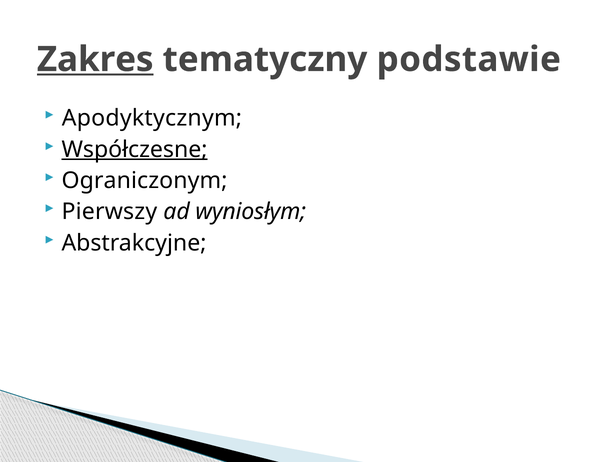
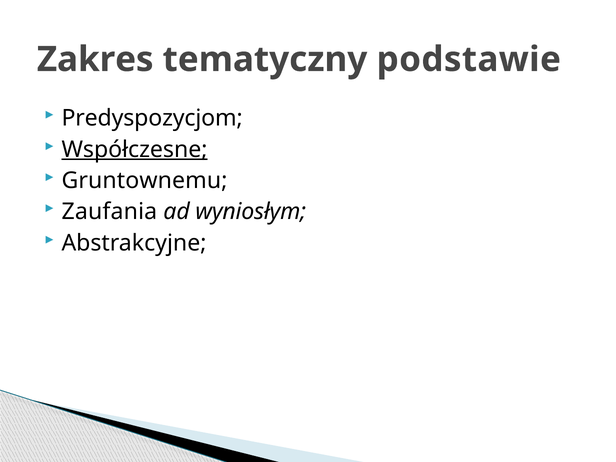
Zakres underline: present -> none
Apodyktycznym: Apodyktycznym -> Predyspozycjom
Ograniczonym: Ograniczonym -> Gruntownemu
Pierwszy: Pierwszy -> Zaufania
